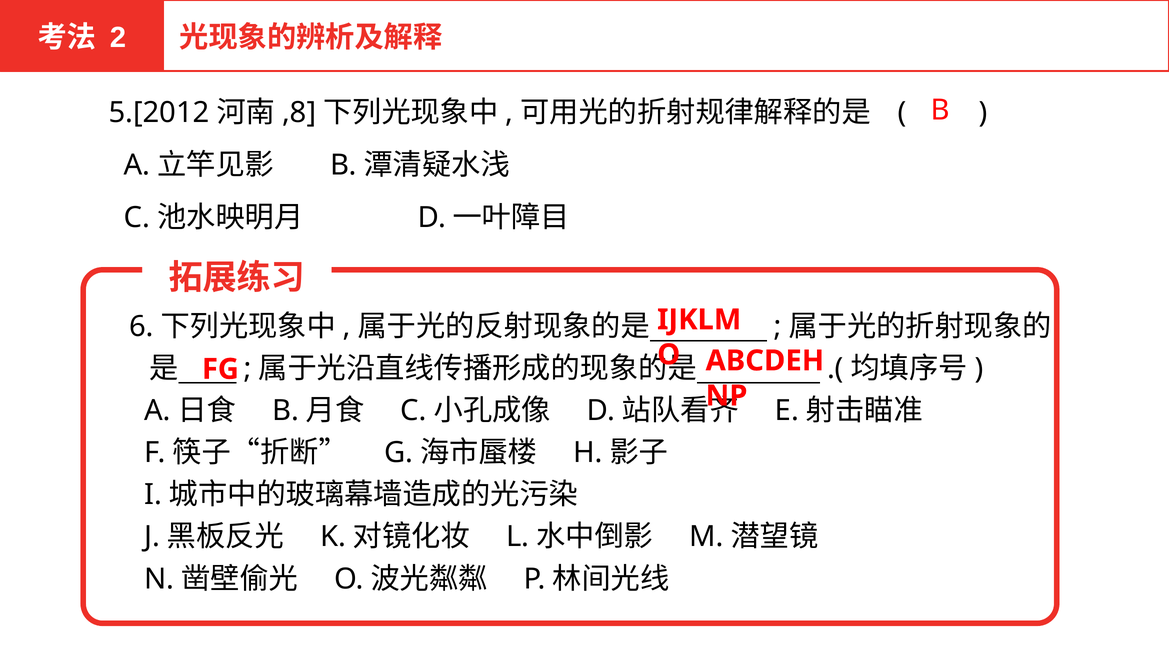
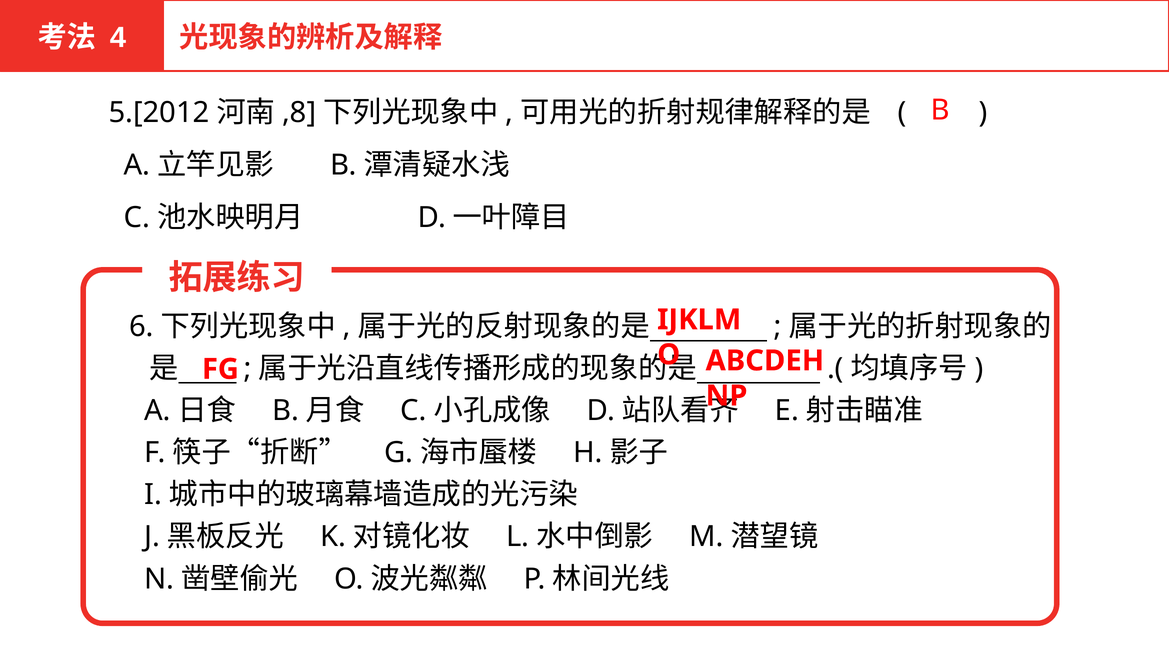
2: 2 -> 4
